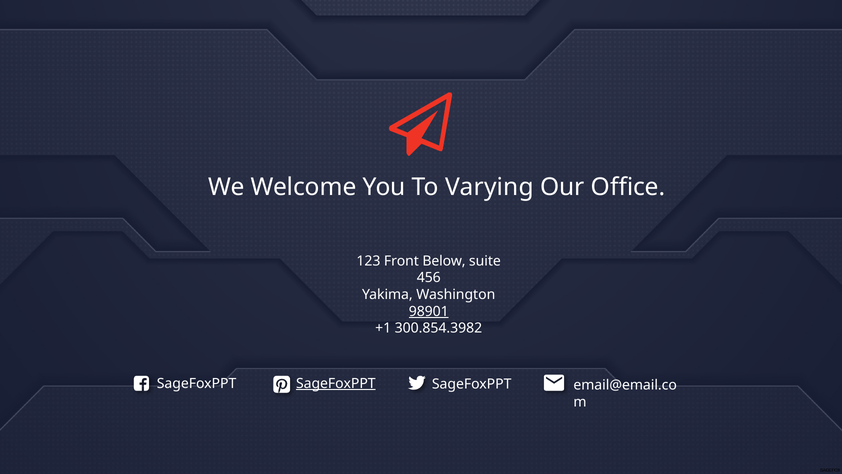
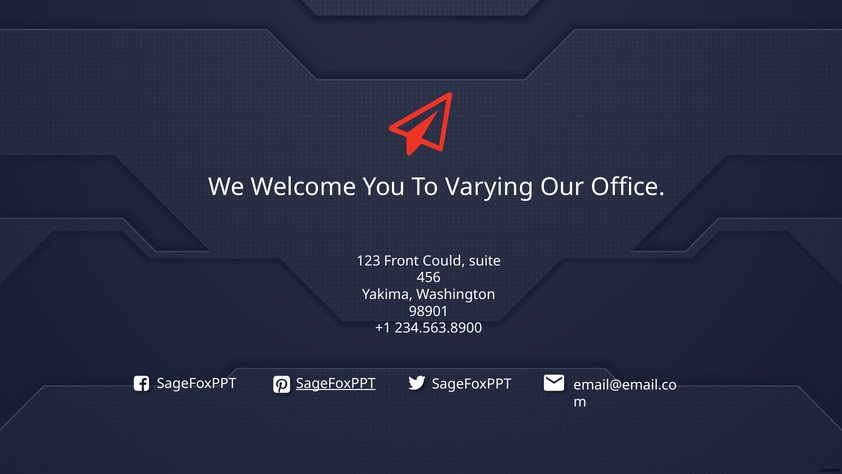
Below: Below -> Could
98901 underline: present -> none
300.854.3982: 300.854.3982 -> 234.563.8900
